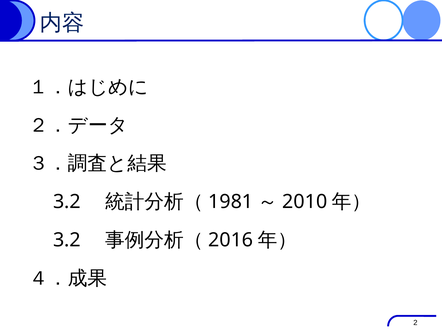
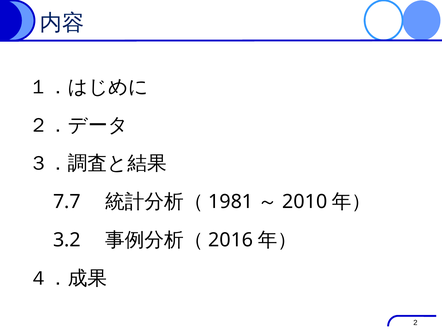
3.2 at (67, 202): 3.2 -> 7.7
